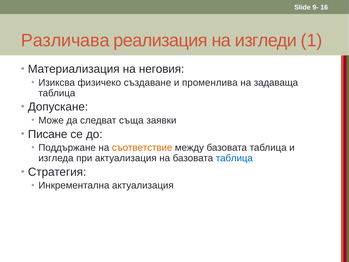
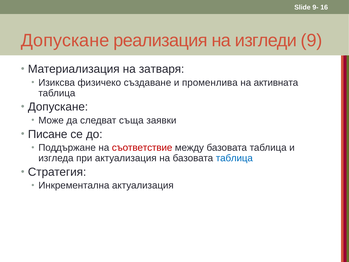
Различава at (65, 41): Различава -> Допускане
1: 1 -> 9
неговия: неговия -> затваря
задаваща: задаваща -> активната
съответствие colour: orange -> red
